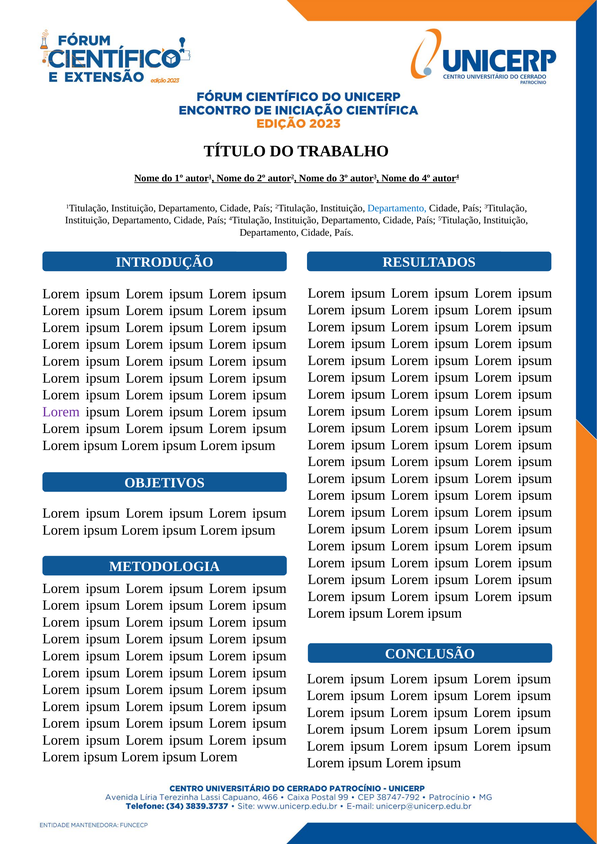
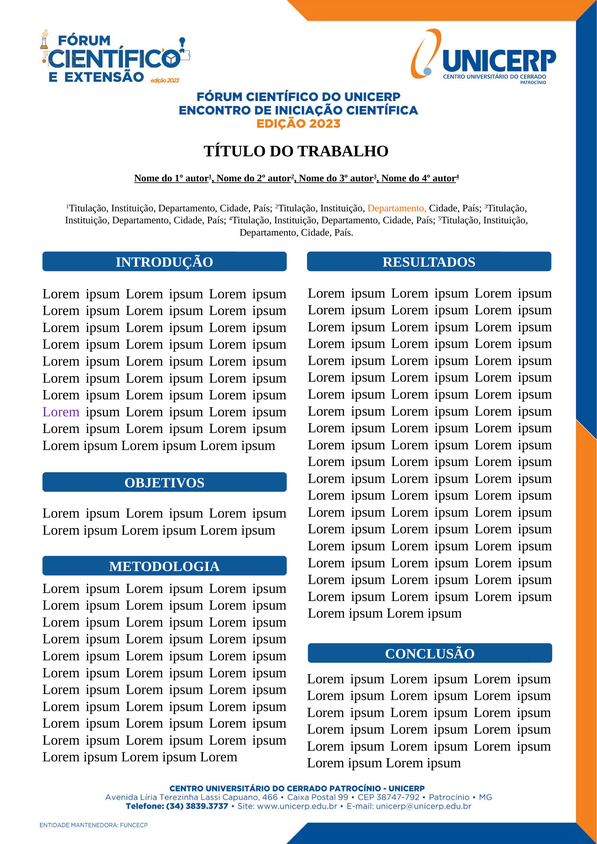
Departamento at (397, 208) colour: blue -> orange
